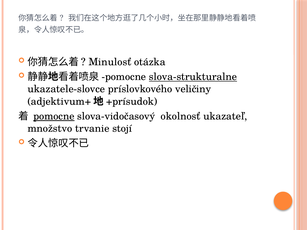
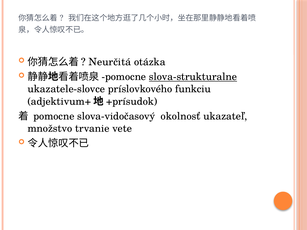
Minulosť: Minulosť -> Neurčitá
veličiny: veličiny -> funkciu
pomocne underline: present -> none
stojí: stojí -> vete
